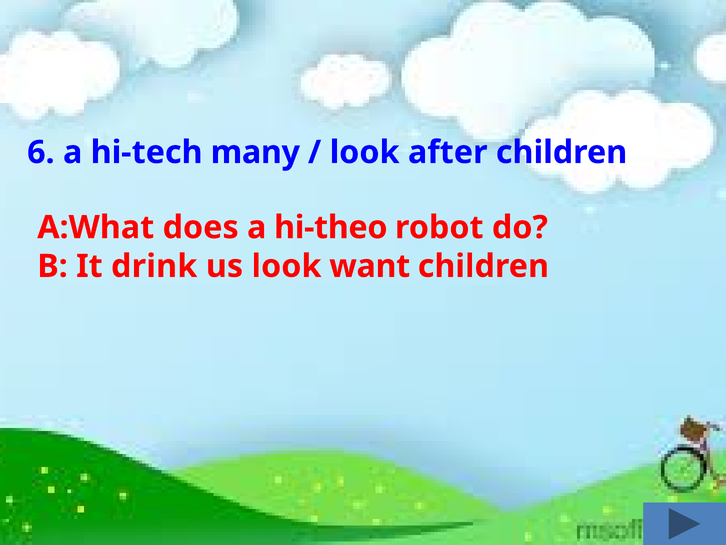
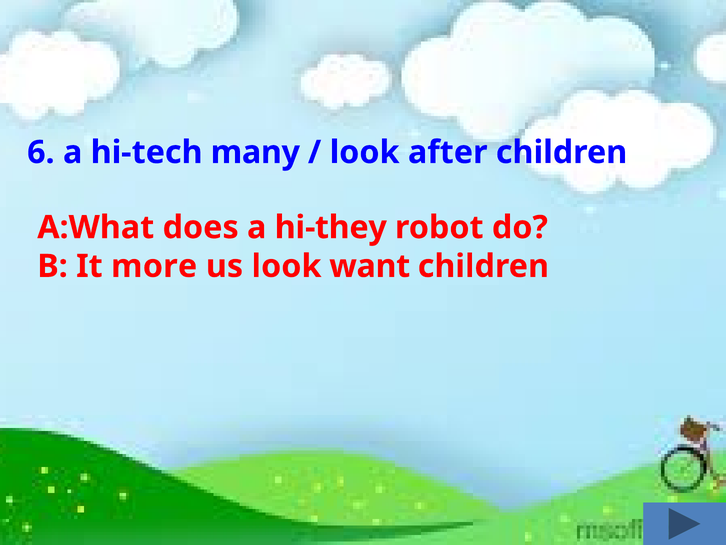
hi-theo: hi-theo -> hi-they
drink: drink -> more
